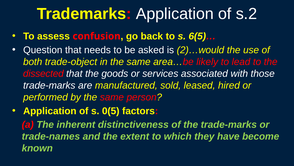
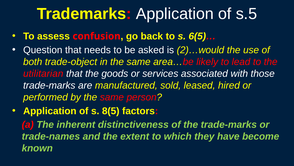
s.2: s.2 -> s.5
dissected: dissected -> utilitarian
0(5: 0(5 -> 8(5
